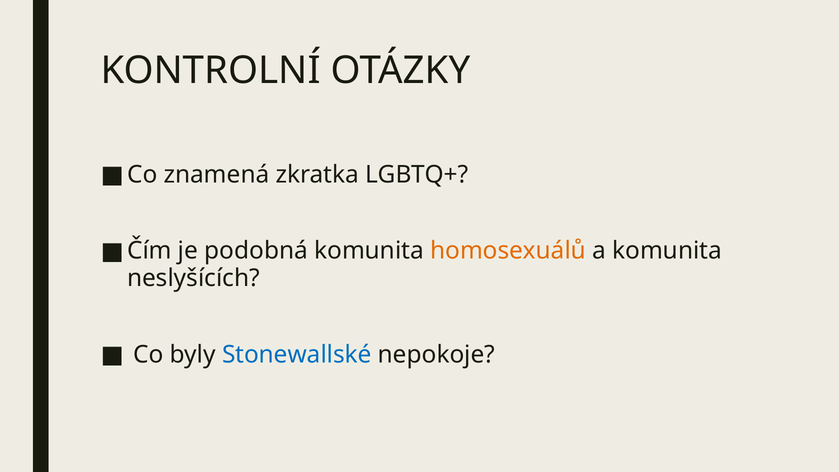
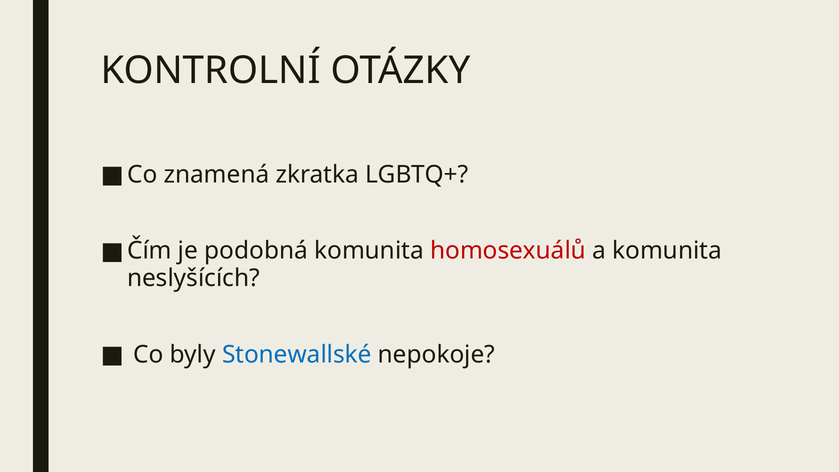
homosexuálů colour: orange -> red
